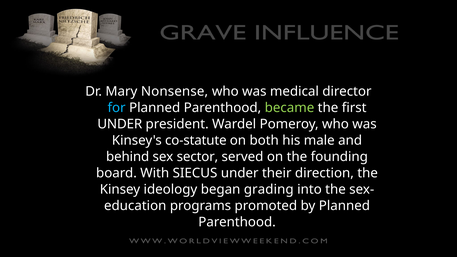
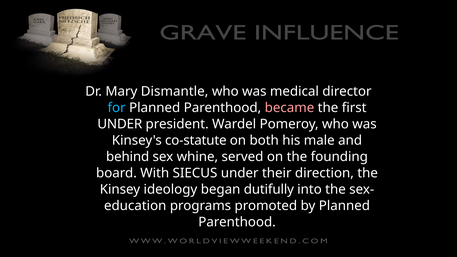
Nonsense: Nonsense -> Dismantle
became colour: light green -> pink
sector: sector -> whine
grading: grading -> dutifully
